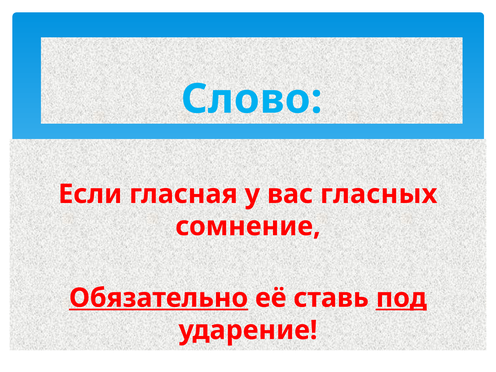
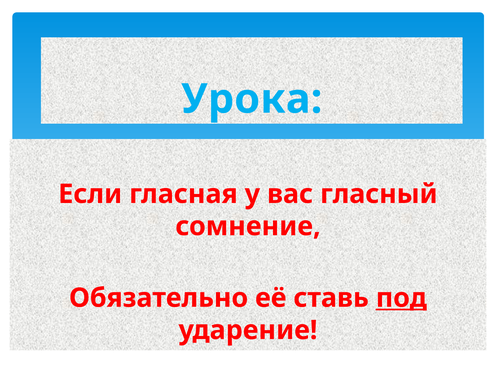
Слово: Слово -> Урока
гласных: гласных -> гласный
Обязательно underline: present -> none
